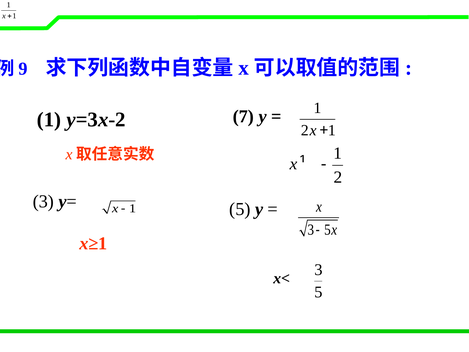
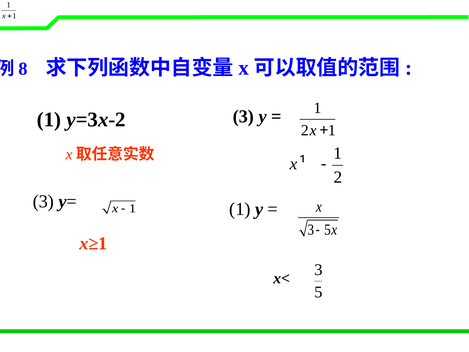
9: 9 -> 8
y=3x-2 7: 7 -> 3
5 at (240, 209): 5 -> 1
